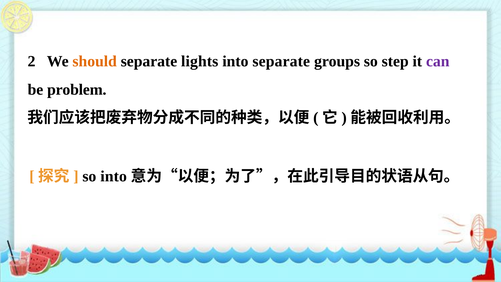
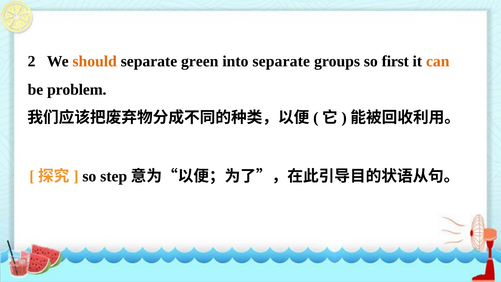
lights: lights -> green
step: step -> first
can colour: purple -> orange
so into: into -> step
